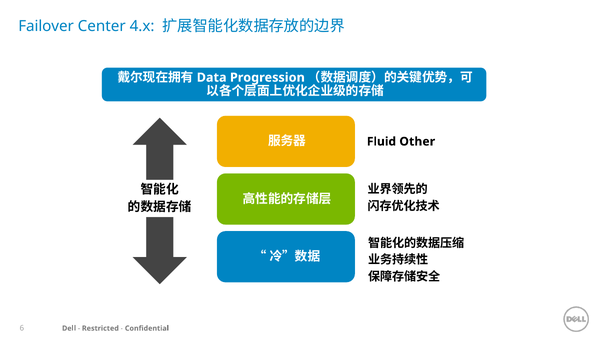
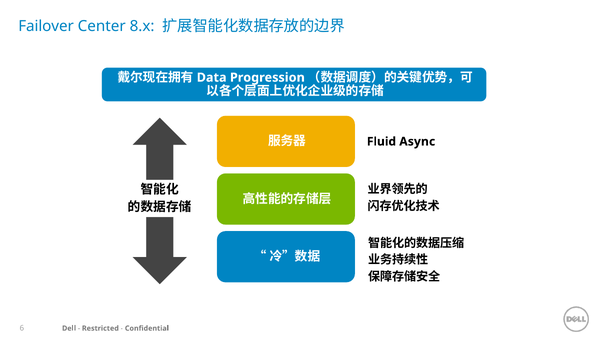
4.x: 4.x -> 8.x
Other: Other -> Async
